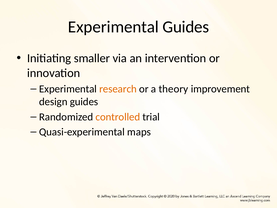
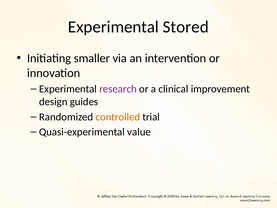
Experimental Guides: Guides -> Stored
research colour: orange -> purple
theory: theory -> clinical
maps: maps -> value
